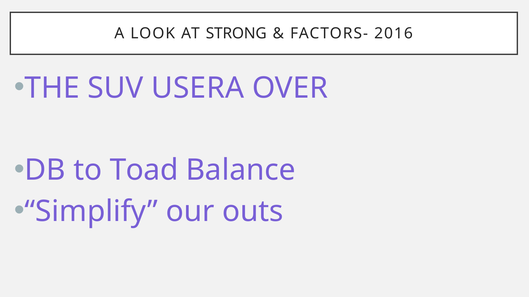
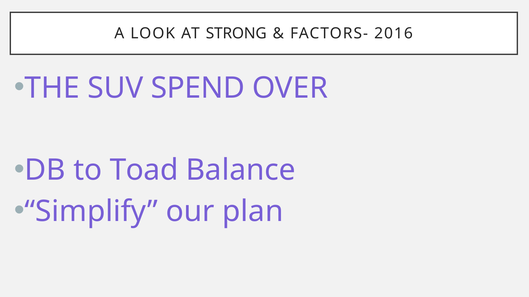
USERA: USERA -> SPEND
outs: outs -> plan
